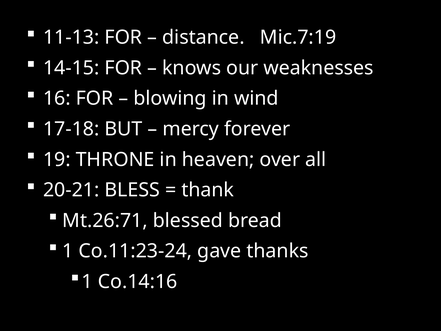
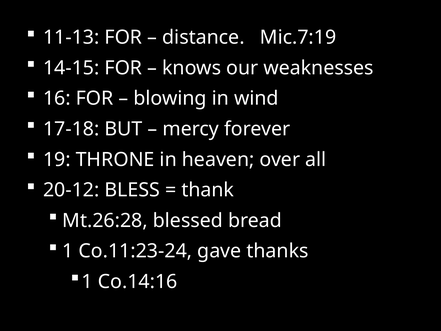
20-21: 20-21 -> 20-12
Mt.26:71: Mt.26:71 -> Mt.26:28
